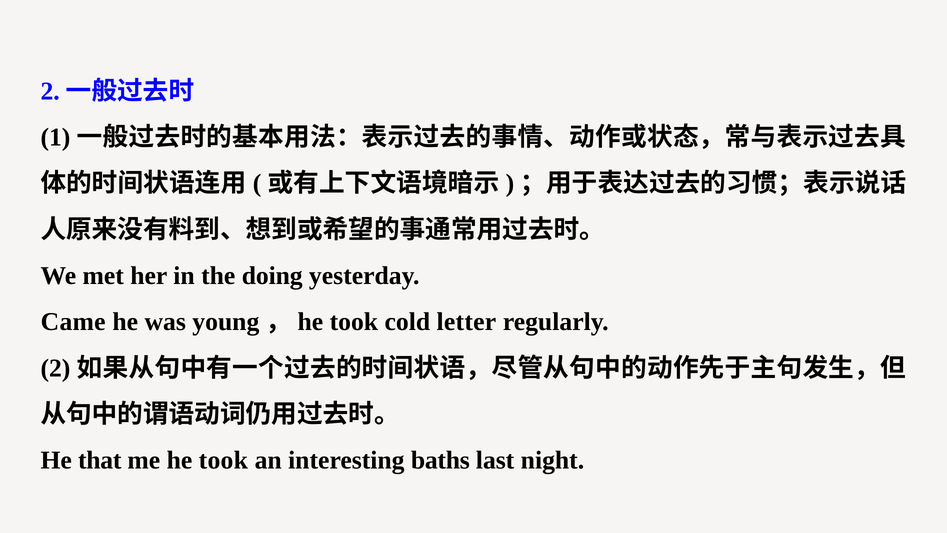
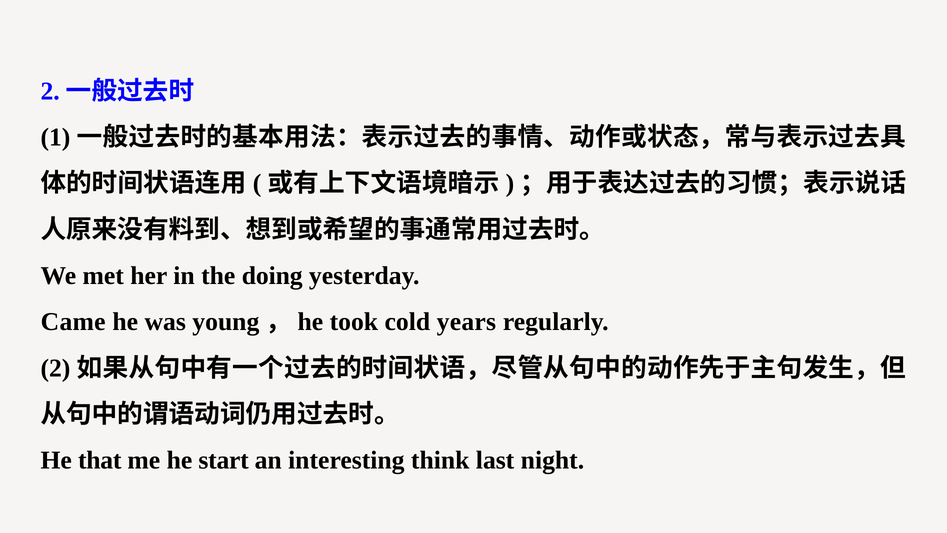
letter: letter -> years
he took: took -> start
baths: baths -> think
